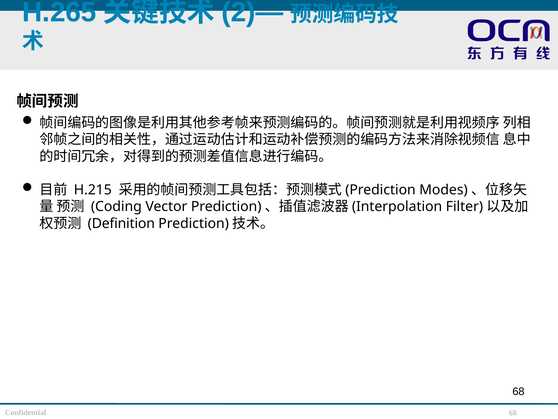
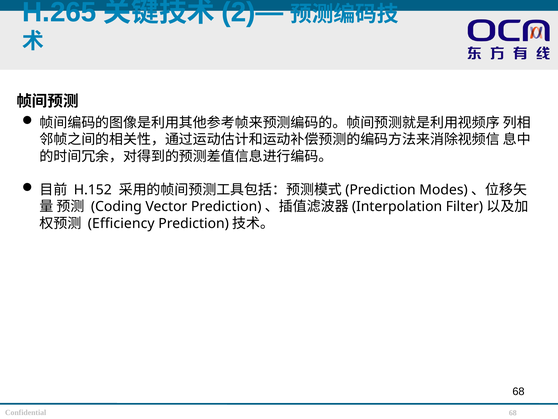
H.215: H.215 -> H.152
Definition: Definition -> Efficiency
